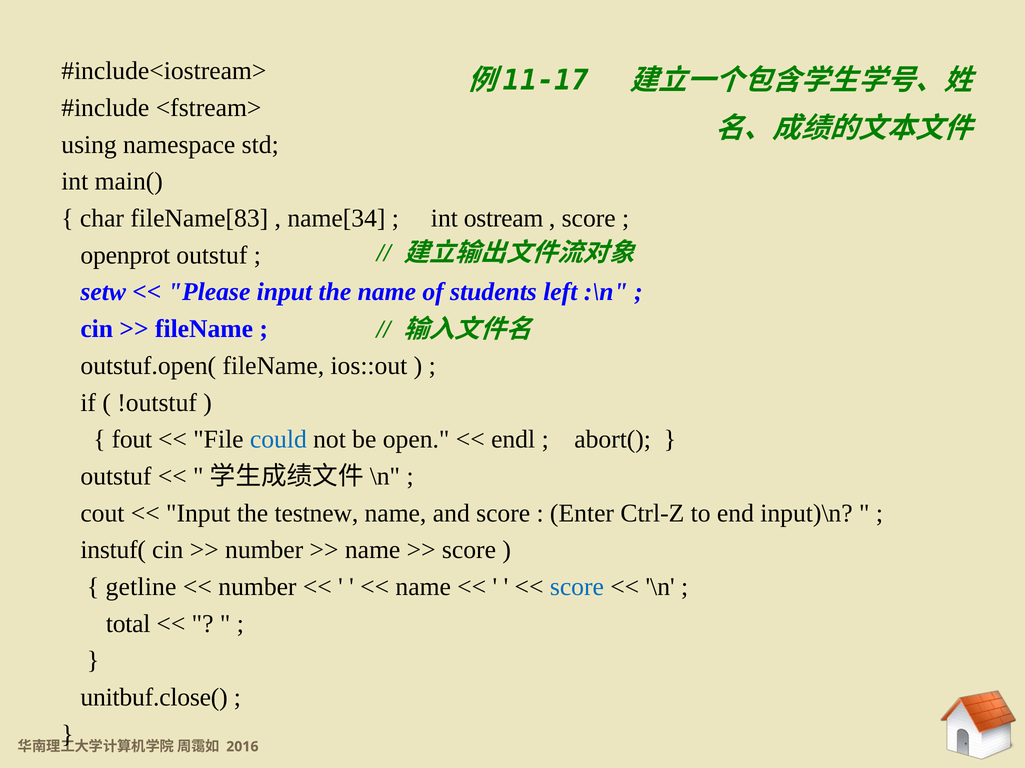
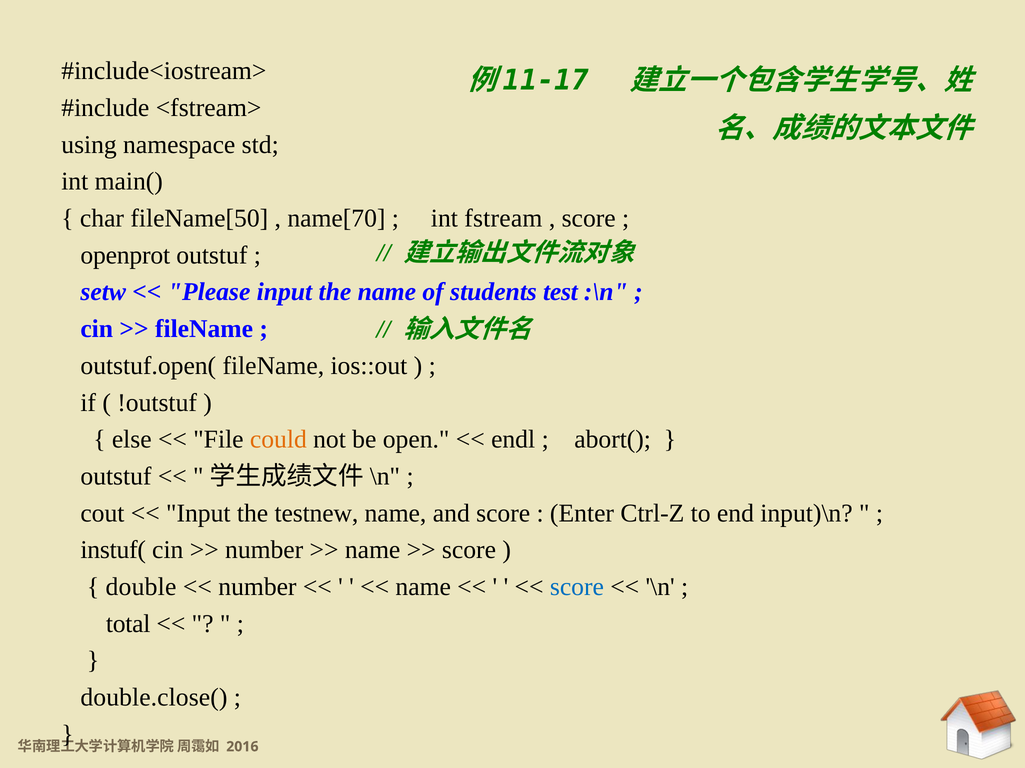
fileName[83: fileName[83 -> fileName[50
name[34: name[34 -> name[70
ostream: ostream -> fstream
left: left -> test
fout: fout -> else
could colour: blue -> orange
getline: getline -> double
unitbuf.close(: unitbuf.close( -> double.close(
